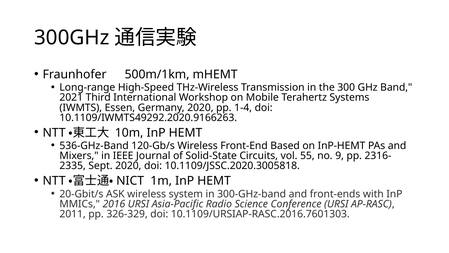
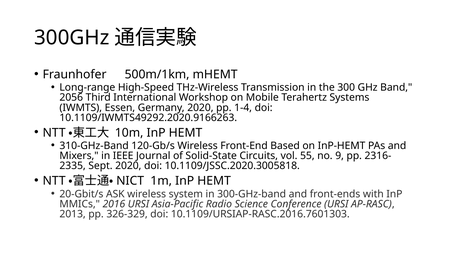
2021: 2021 -> 2056
536-GHz-Band: 536-GHz-Band -> 310-GHz-Band
2011: 2011 -> 2013
